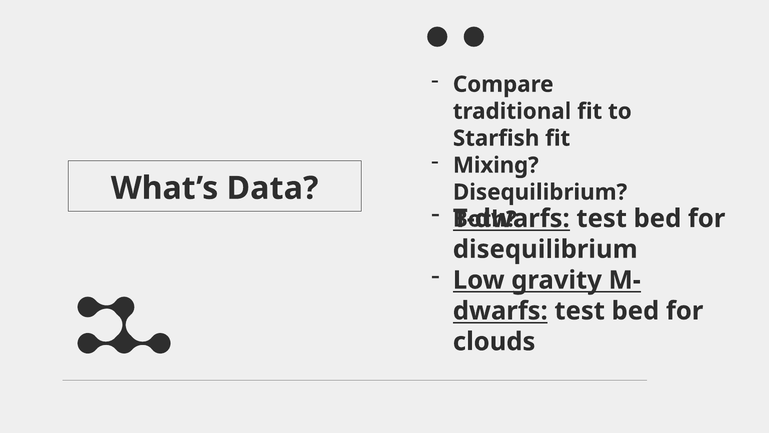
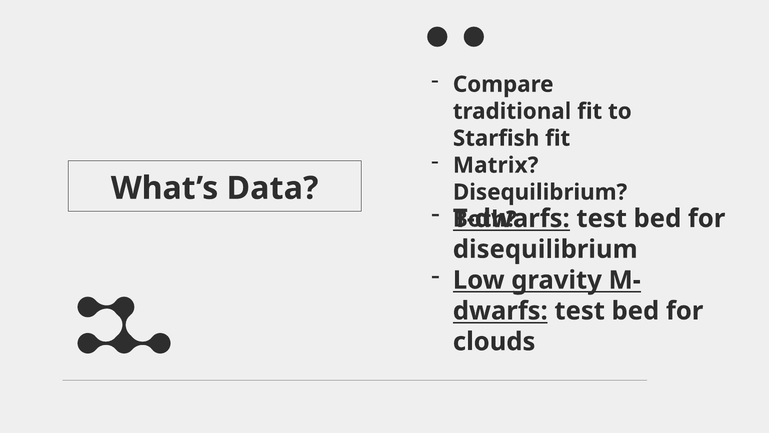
Mixing: Mixing -> Matrix
